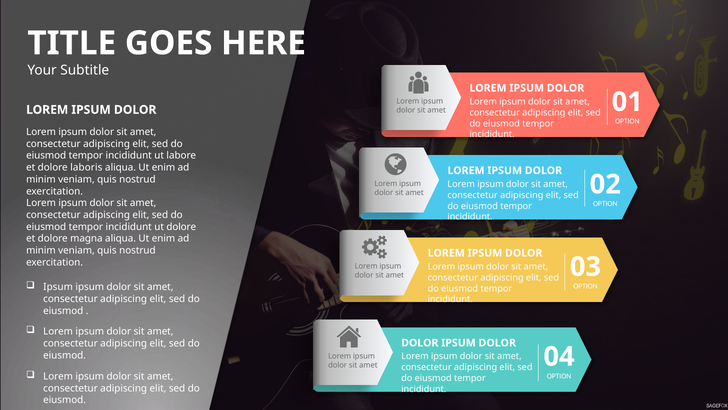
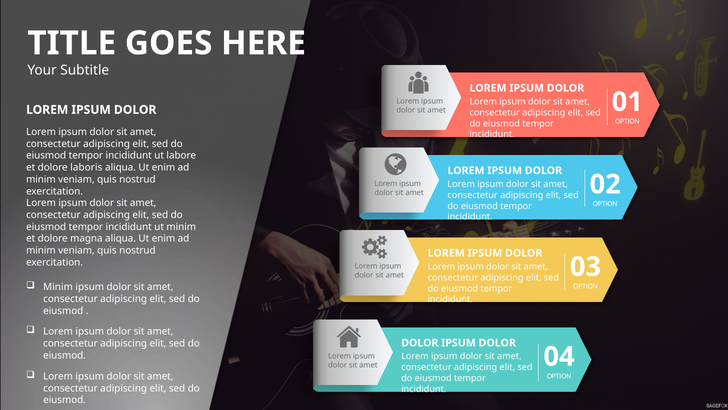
ut dolore: dolore -> minim
Ipsum at (58, 287): Ipsum -> Minim
